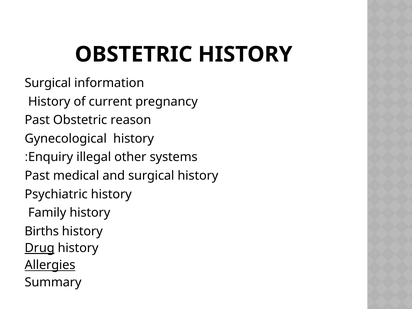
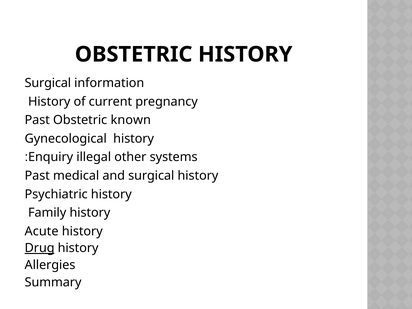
reason: reason -> known
Births: Births -> Acute
Allergies underline: present -> none
